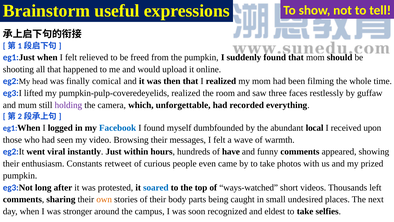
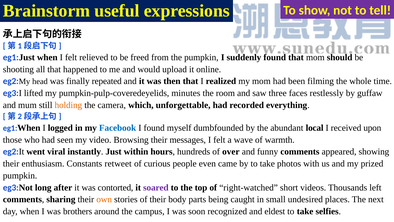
comical: comical -> repeated
pumpkin-pulp-coveredeyelids realized: realized -> minutes
holding colour: purple -> orange
have: have -> over
protested: protested -> contorted
soared colour: blue -> purple
ways-watched: ways-watched -> right-watched
stronger: stronger -> brothers
